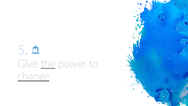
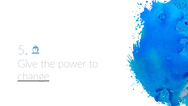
the underline: present -> none
